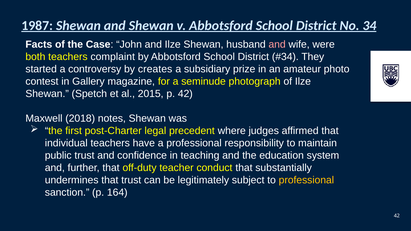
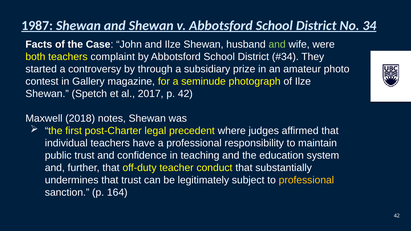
and at (277, 45) colour: pink -> light green
creates: creates -> through
2015: 2015 -> 2017
